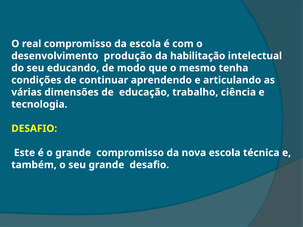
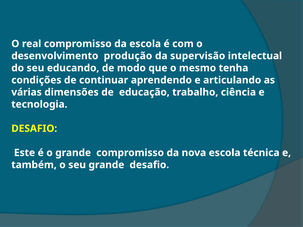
habilitação: habilitação -> supervisão
